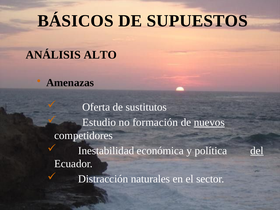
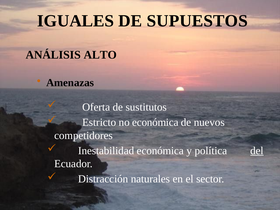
BÁSICOS: BÁSICOS -> IGUALES
Estudio: Estudio -> Estricto
no formación: formación -> económica
nuevos underline: present -> none
